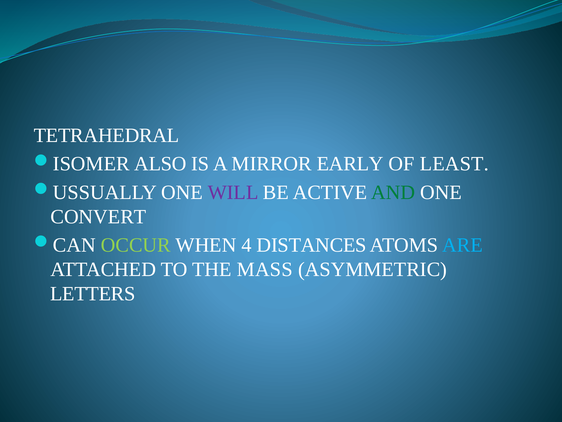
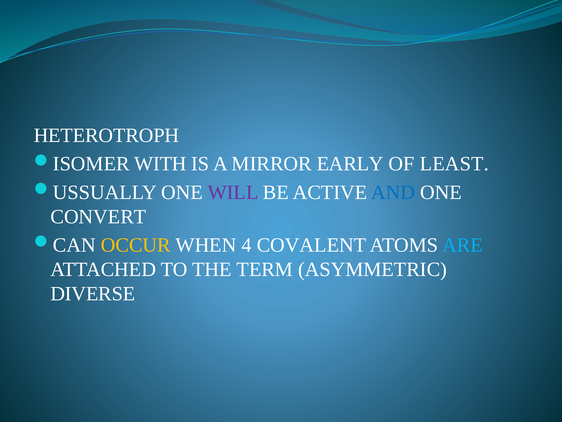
TETRAHEDRAL: TETRAHEDRAL -> HETEROTROPH
ALSO: ALSO -> WITH
AND colour: green -> blue
OCCUR colour: light green -> yellow
DISTANCES: DISTANCES -> COVALENT
MASS: MASS -> TERM
LETTERS: LETTERS -> DIVERSE
